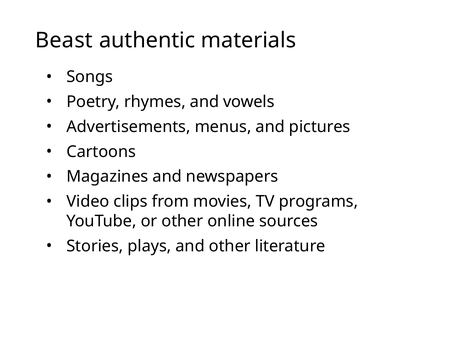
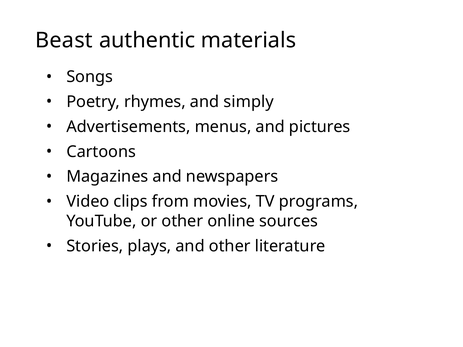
vowels: vowels -> simply
